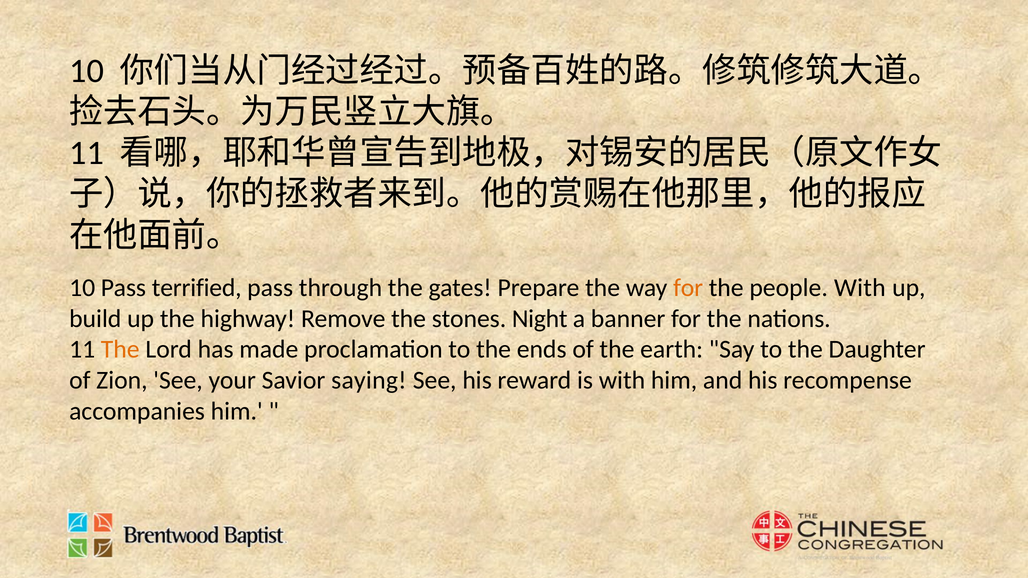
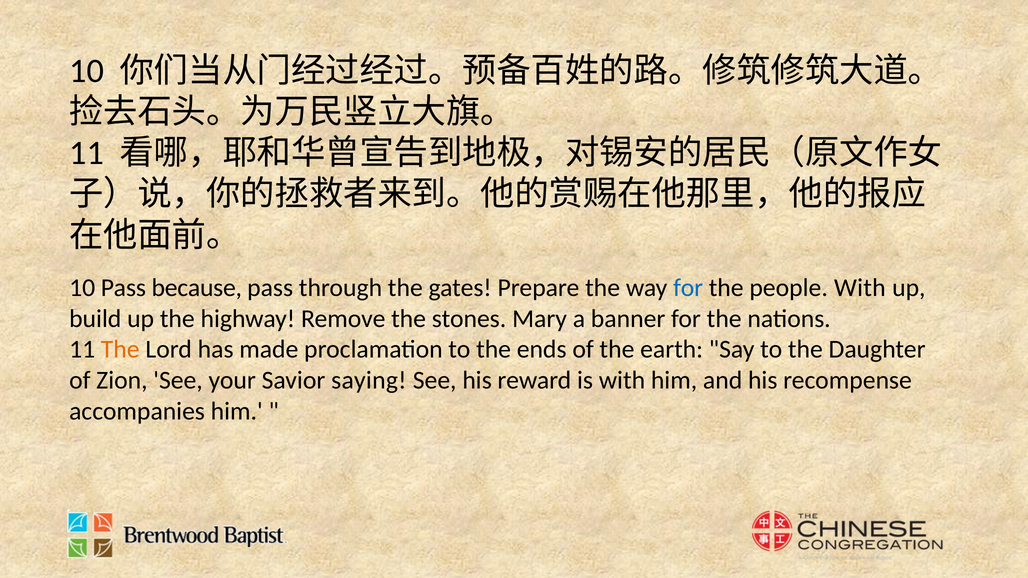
terrified: terrified -> because
for at (688, 288) colour: orange -> blue
Night: Night -> Mary
